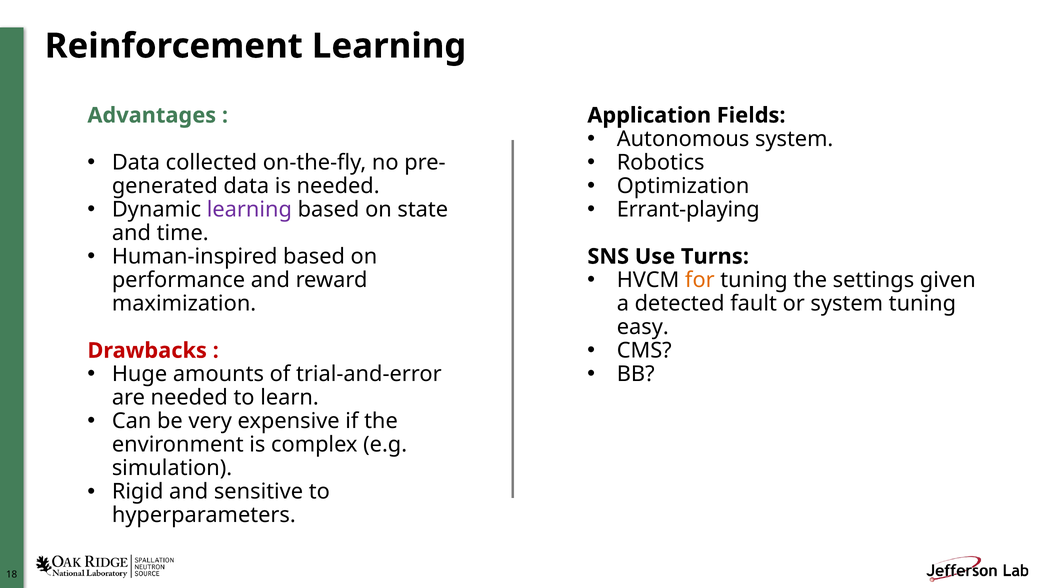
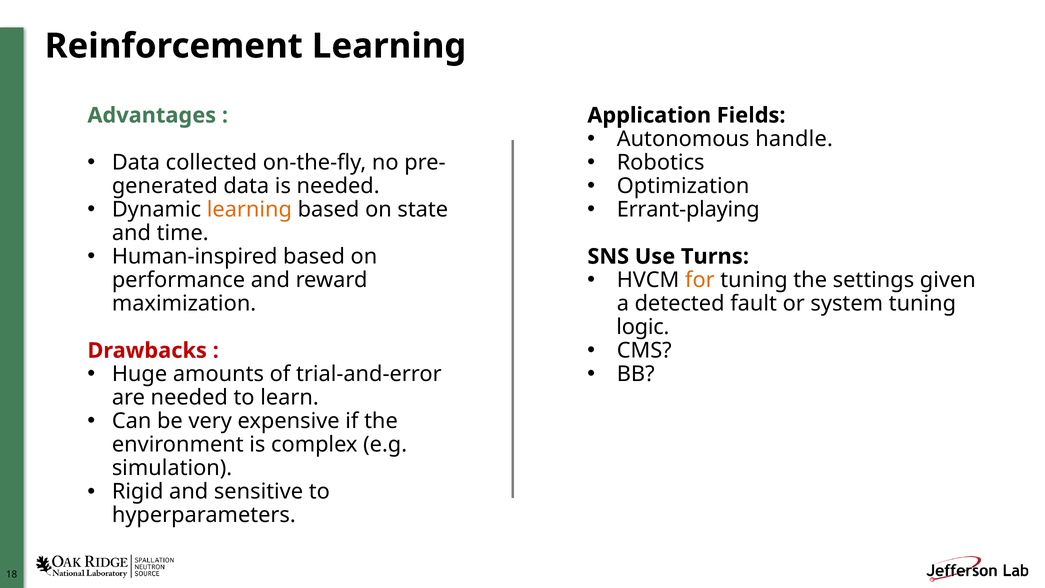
Autonomous system: system -> handle
learning at (249, 209) colour: purple -> orange
easy: easy -> logic
